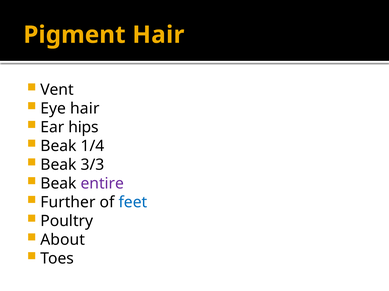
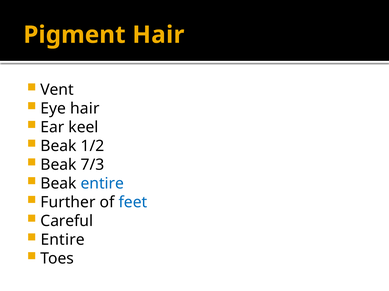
hips: hips -> keel
1/4: 1/4 -> 1/2
3/3: 3/3 -> 7/3
entire at (102, 184) colour: purple -> blue
Poultry: Poultry -> Careful
About at (63, 240): About -> Entire
